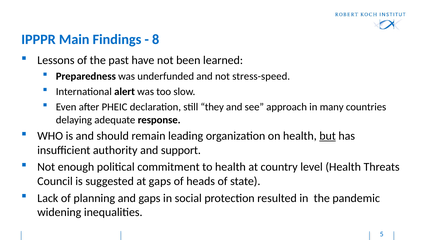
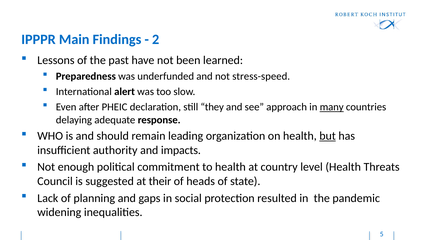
8: 8 -> 2
many underline: none -> present
support: support -> impacts
at gaps: gaps -> their
